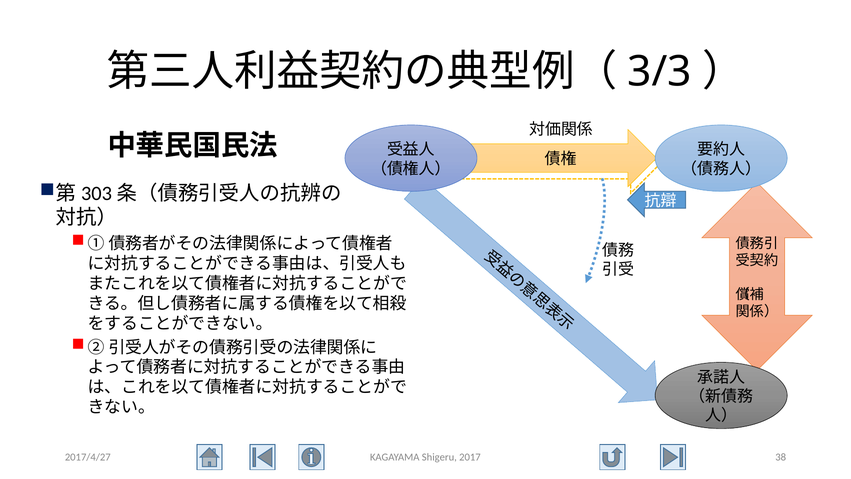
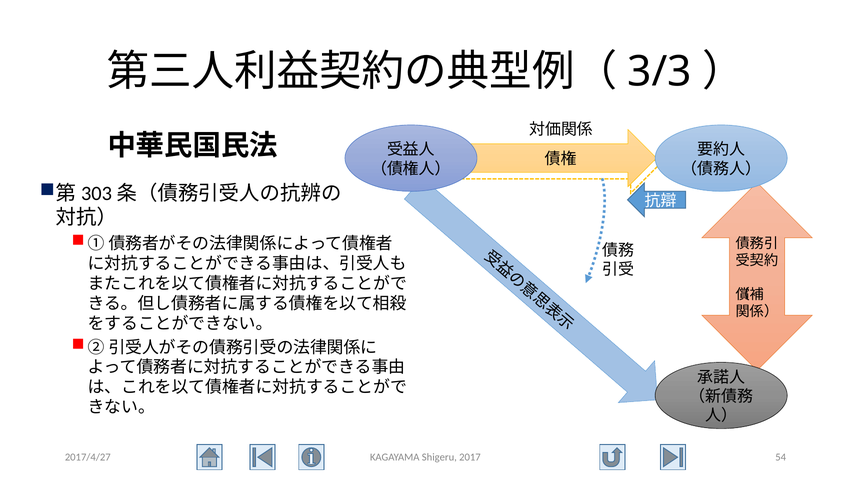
38: 38 -> 54
